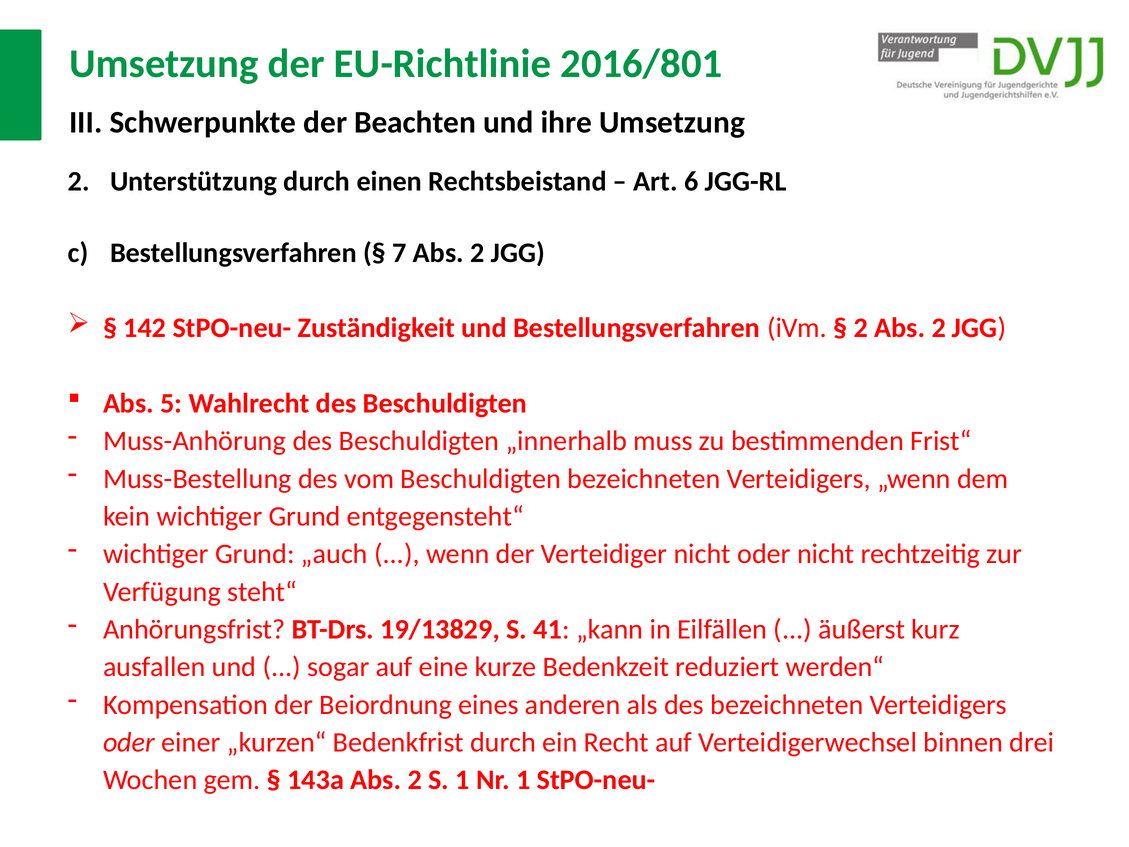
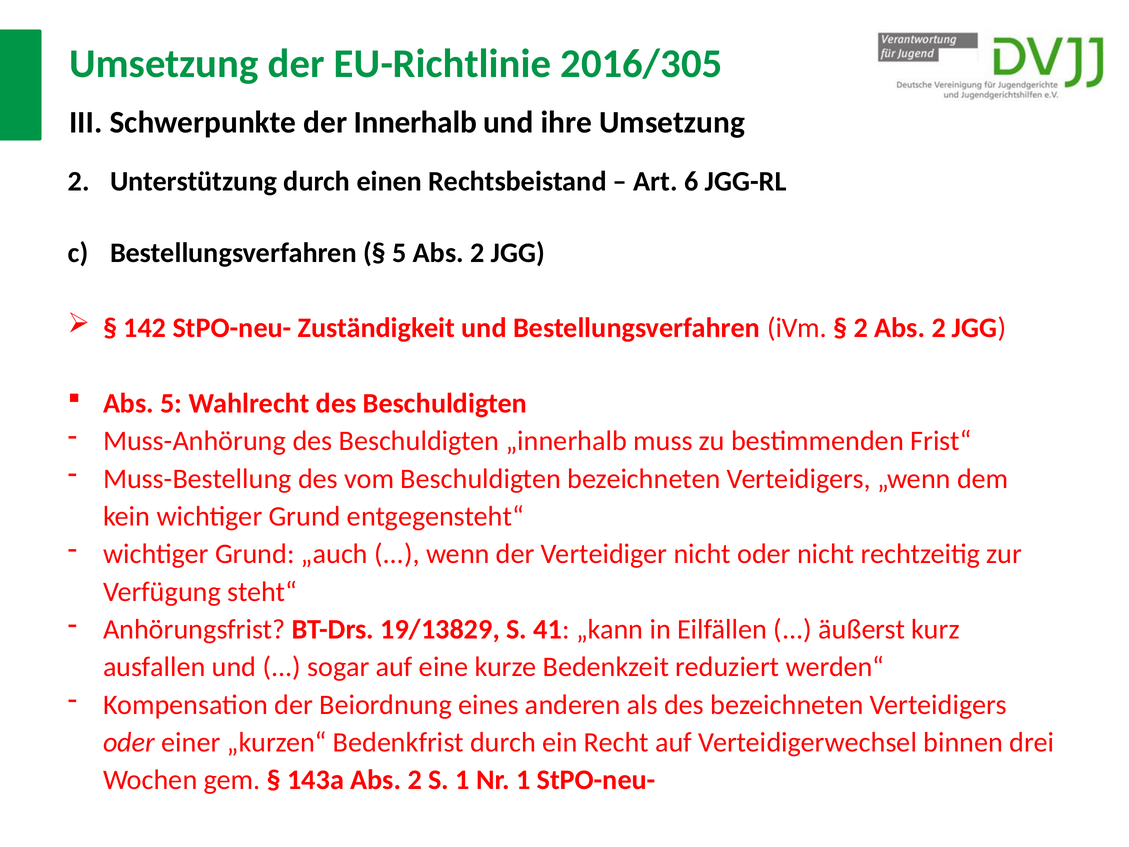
2016/801: 2016/801 -> 2016/305
Beachten: Beachten -> Innerhalb
7 at (399, 253): 7 -> 5
